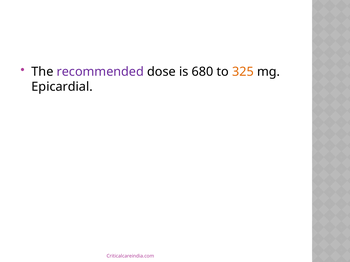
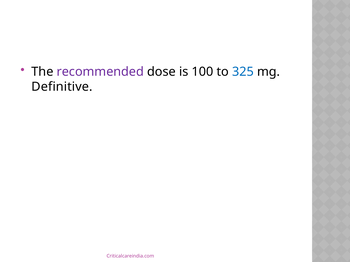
680: 680 -> 100
325 colour: orange -> blue
Epicardial: Epicardial -> Definitive
